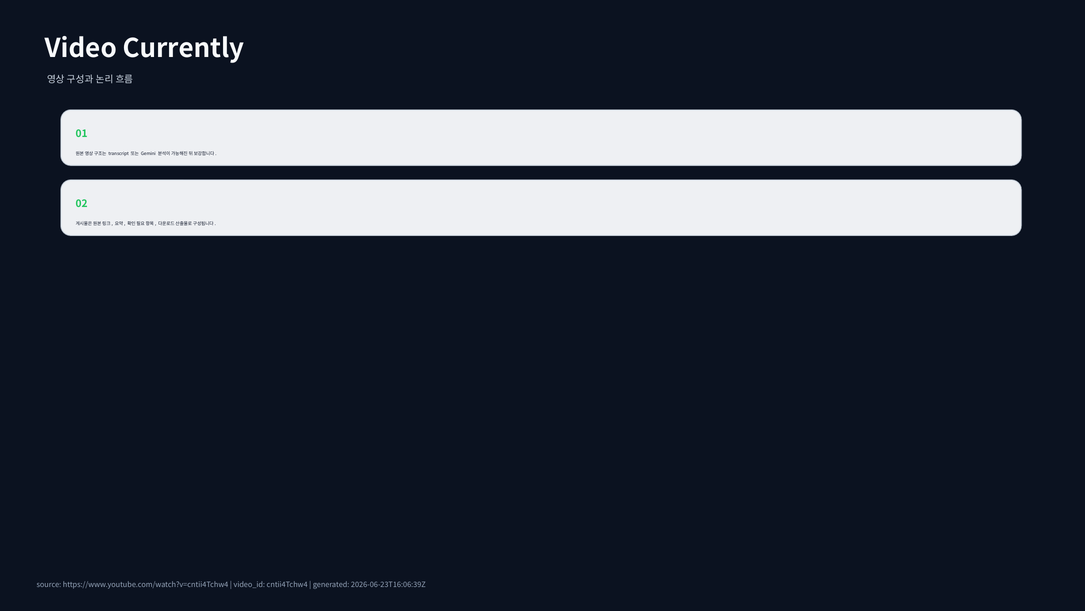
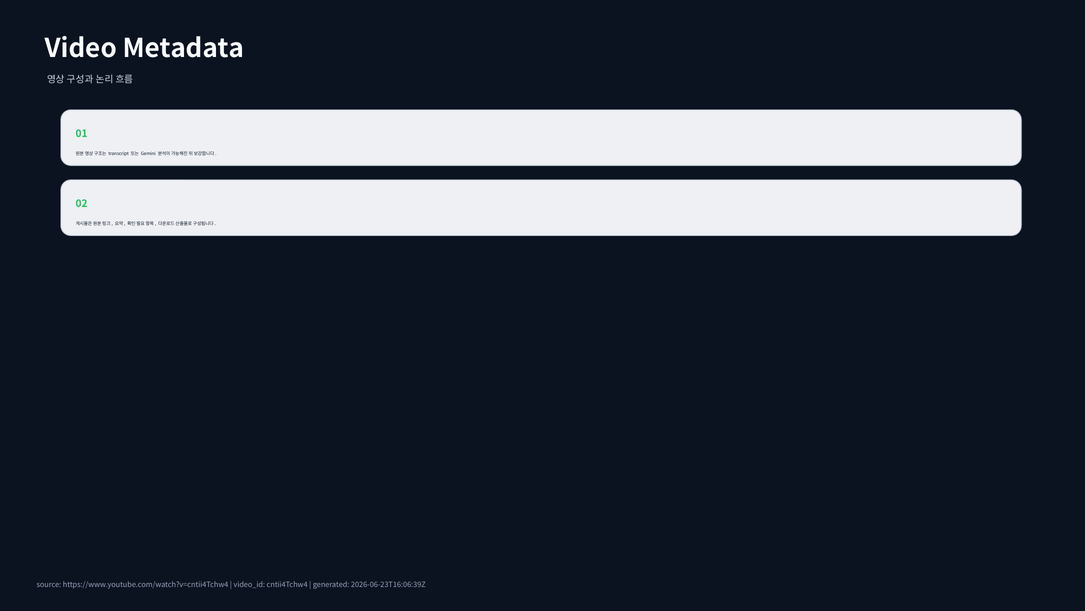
Currently: Currently -> Metadata
